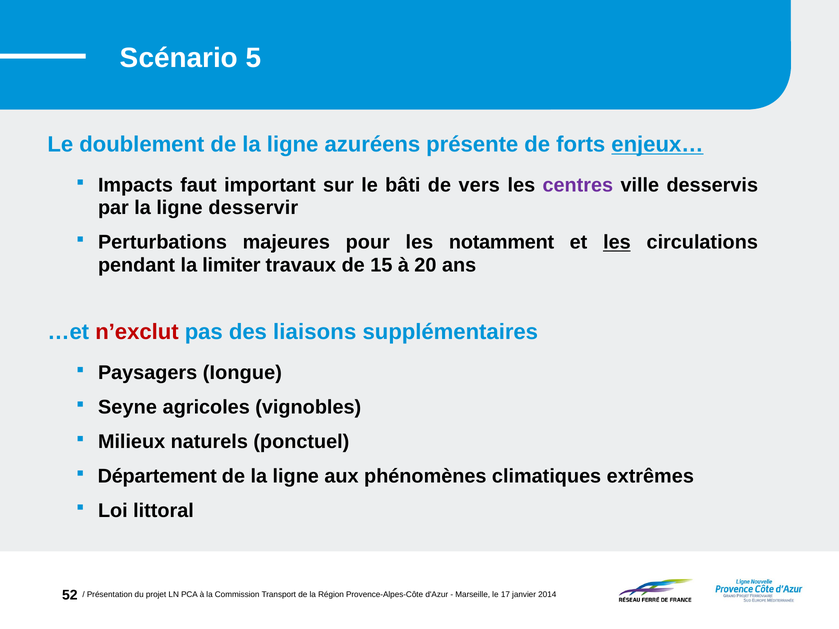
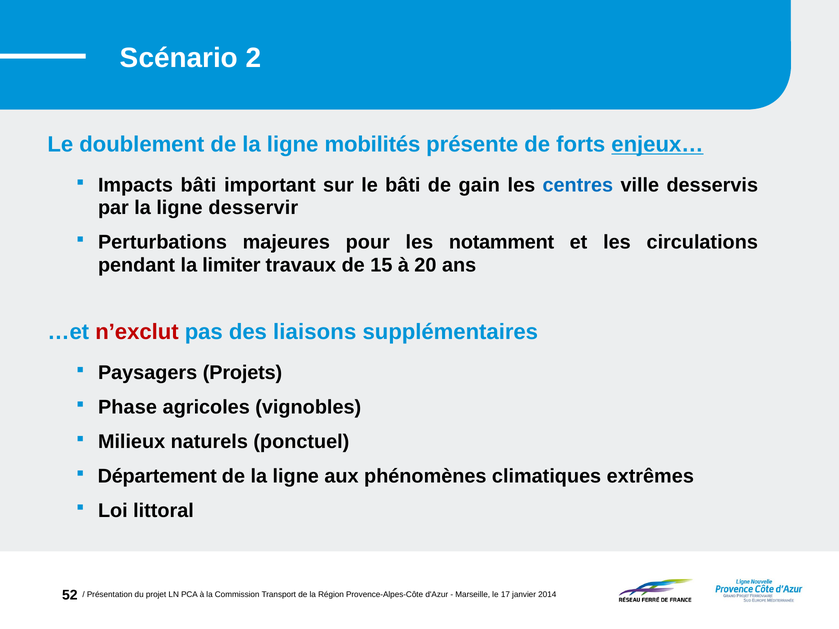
5: 5 -> 2
azuréens: azuréens -> mobilités
Impacts faut: faut -> bâti
vers: vers -> gain
centres colour: purple -> blue
les at (617, 242) underline: present -> none
Iongue: Iongue -> Projets
Seyne: Seyne -> Phase
